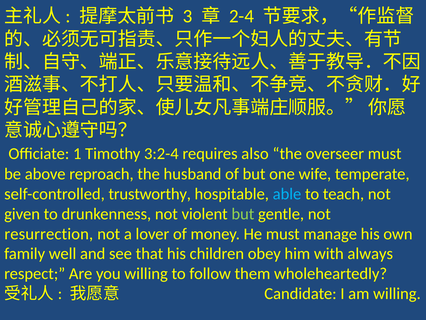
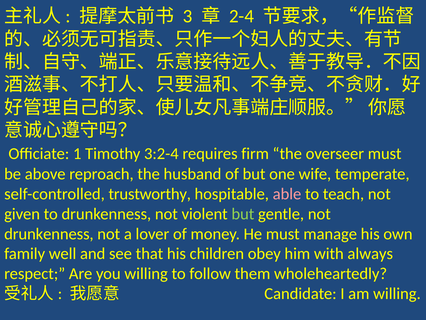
also: also -> firm
able colour: light blue -> pink
resurrection at (49, 234): resurrection -> drunkenness
